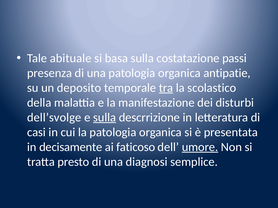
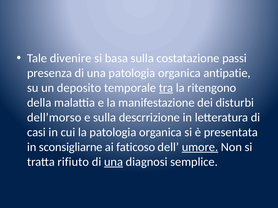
abituale: abituale -> divenire
scolastico: scolastico -> ritengono
dell’svolge: dell’svolge -> dell’morso
sulla at (105, 118) underline: present -> none
decisamente: decisamente -> sconsigliarne
presto: presto -> rifiuto
una at (114, 162) underline: none -> present
